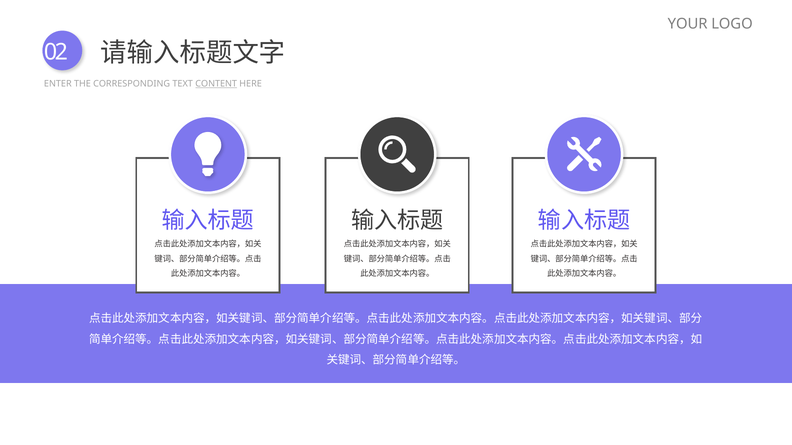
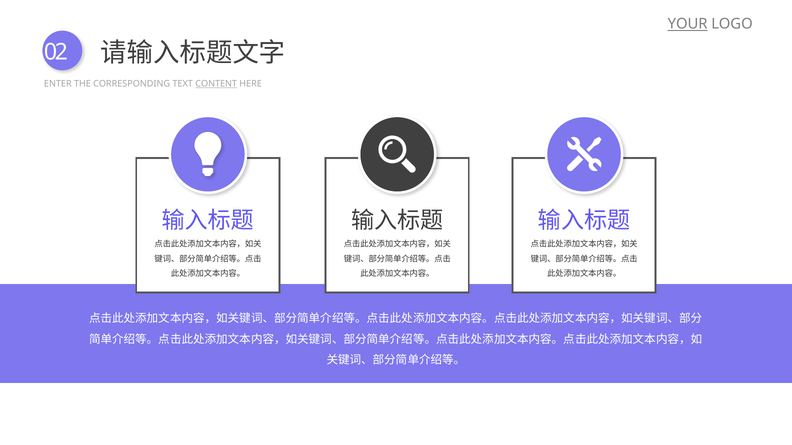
YOUR underline: none -> present
